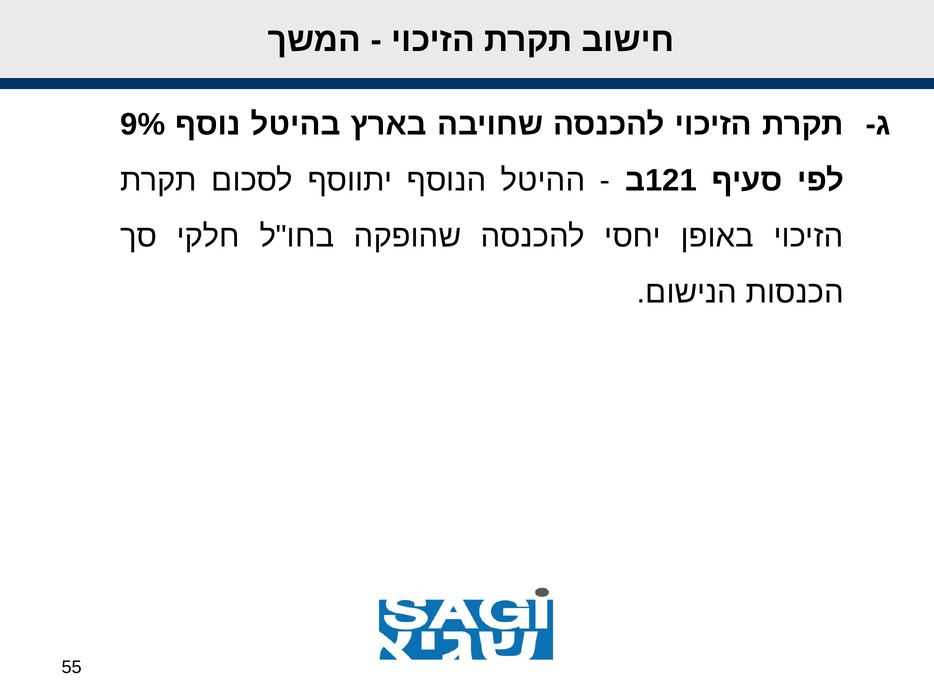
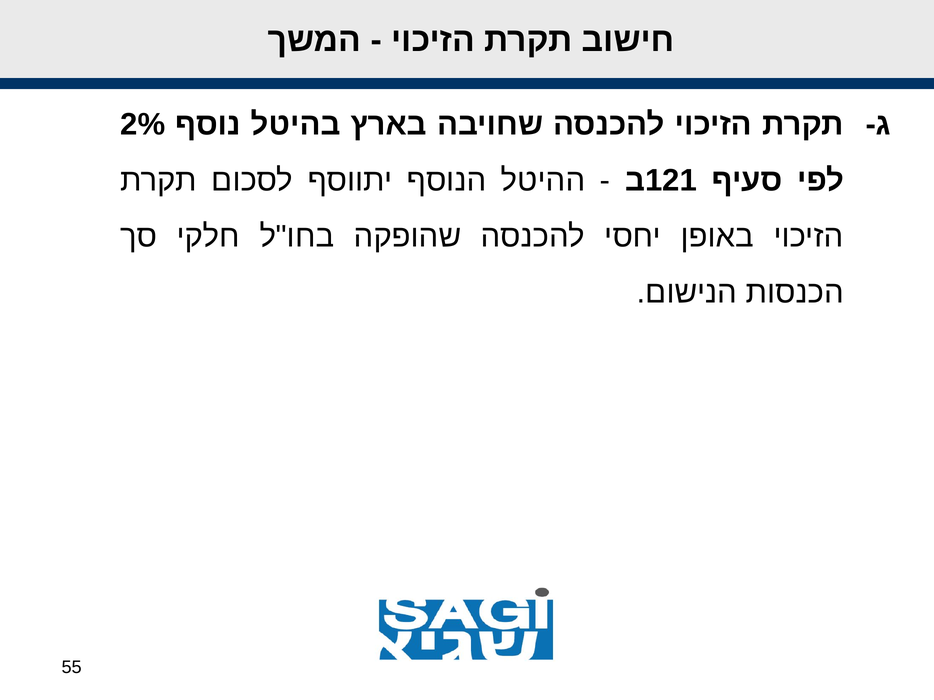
9%: 9% -> 2%
